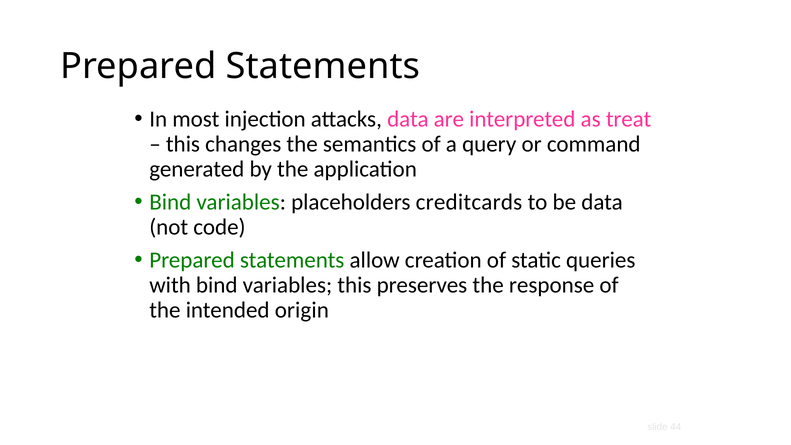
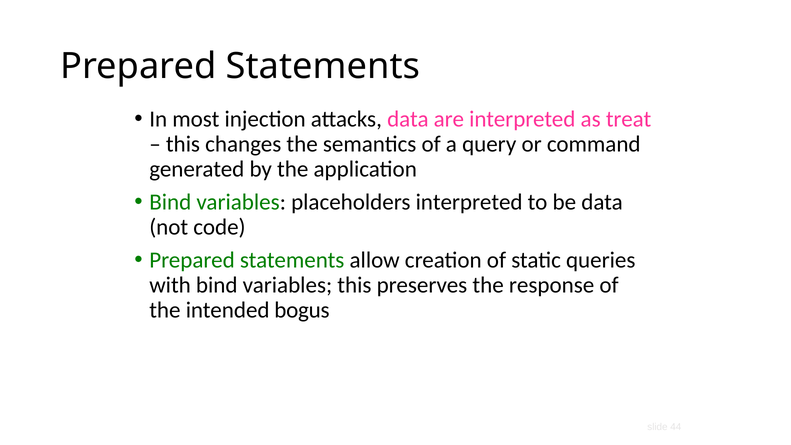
placeholders creditcards: creditcards -> interpreted
origin: origin -> bogus
